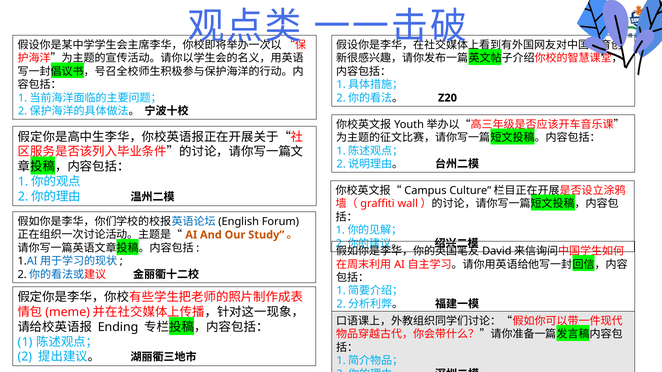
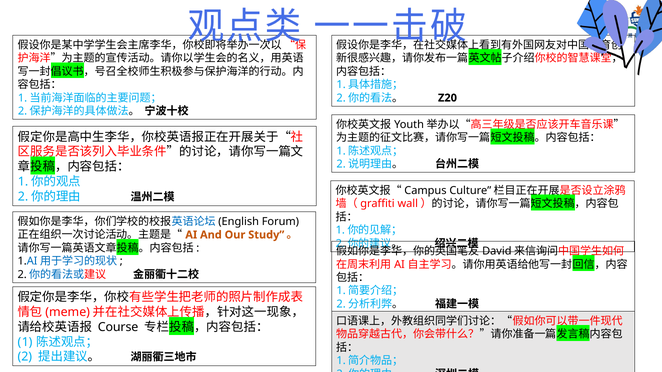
Ending: Ending -> Course
